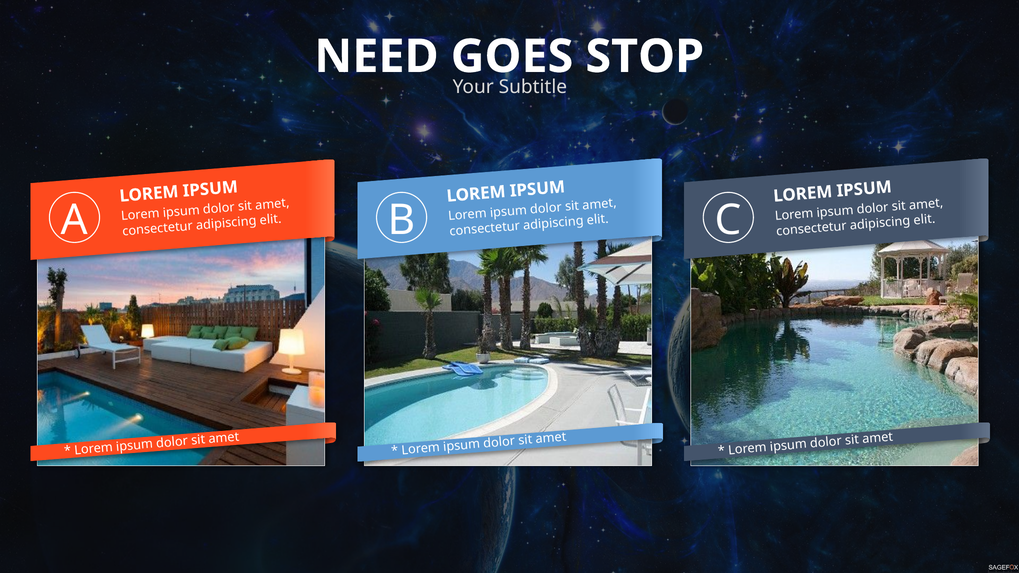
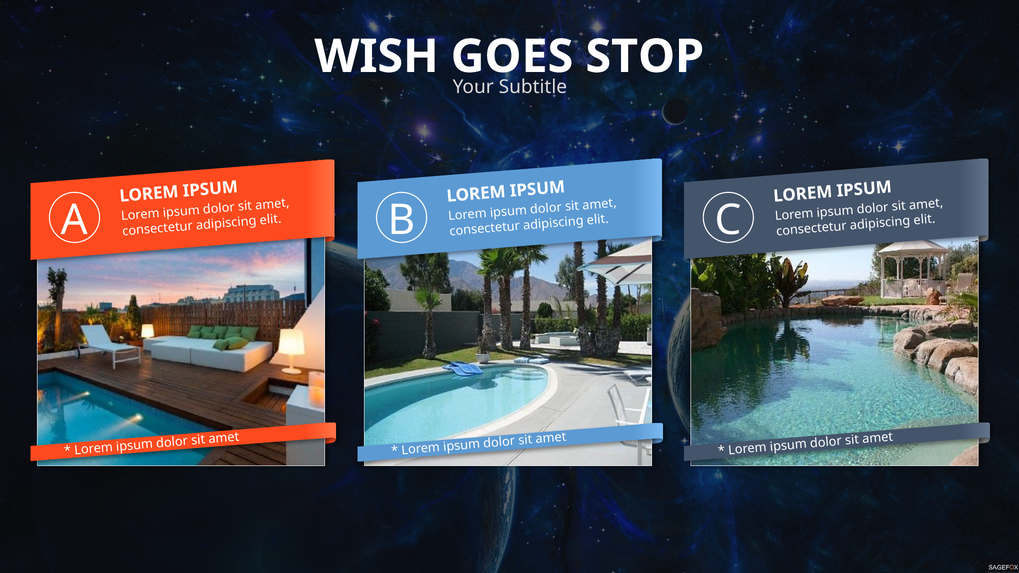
NEED: NEED -> WISH
